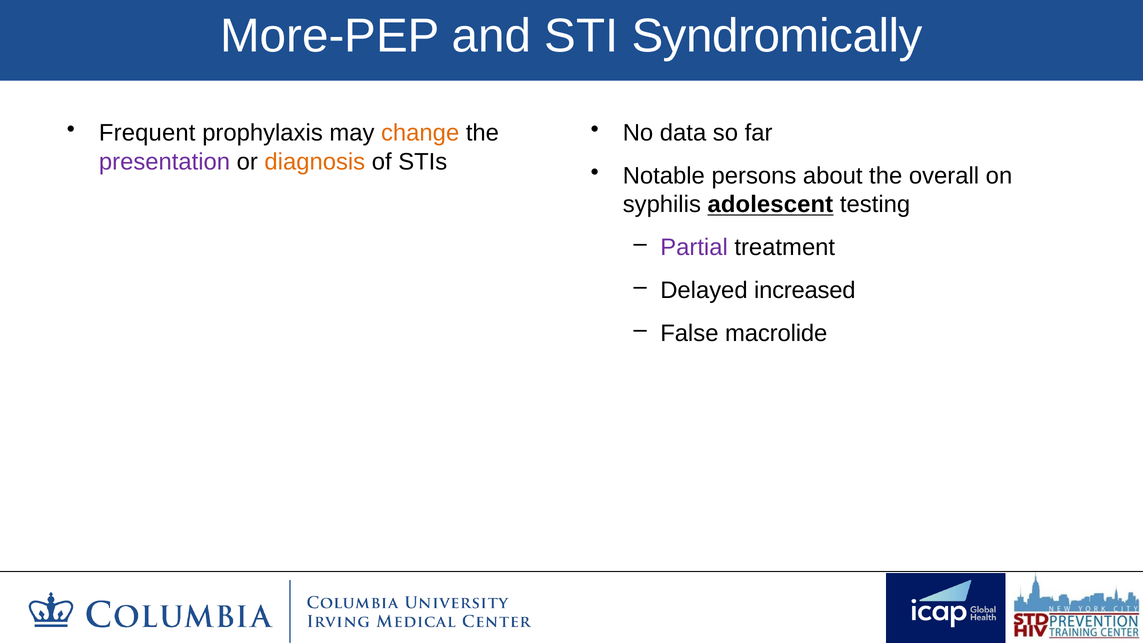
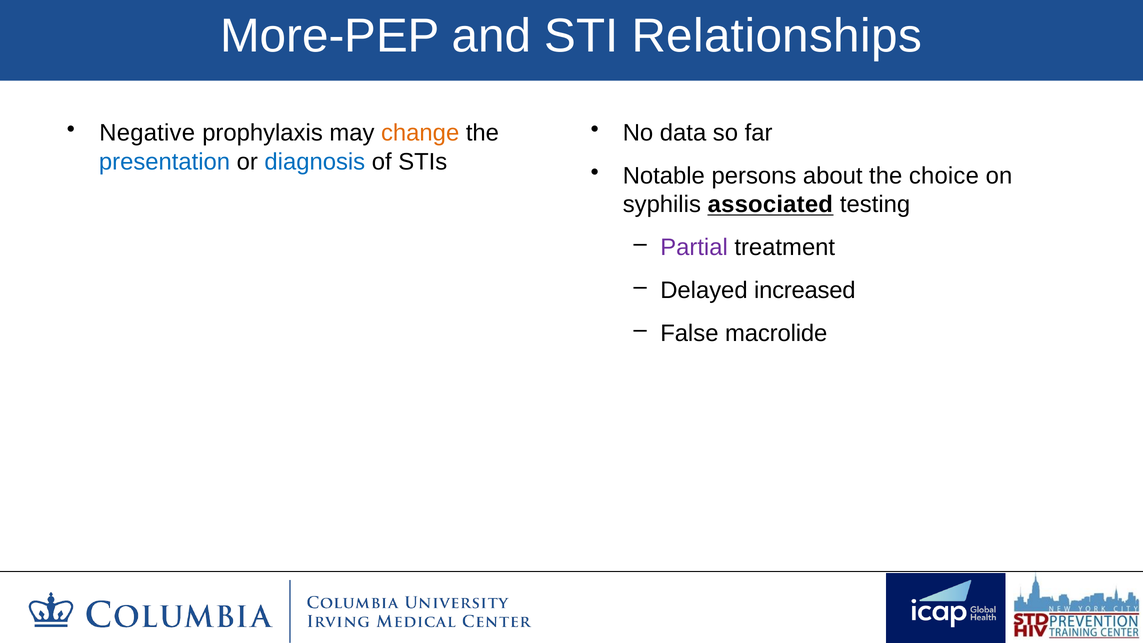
Syndromically: Syndromically -> Relationships
Frequent: Frequent -> Negative
presentation colour: purple -> blue
diagnosis colour: orange -> blue
overall: overall -> choice
adolescent: adolescent -> associated
